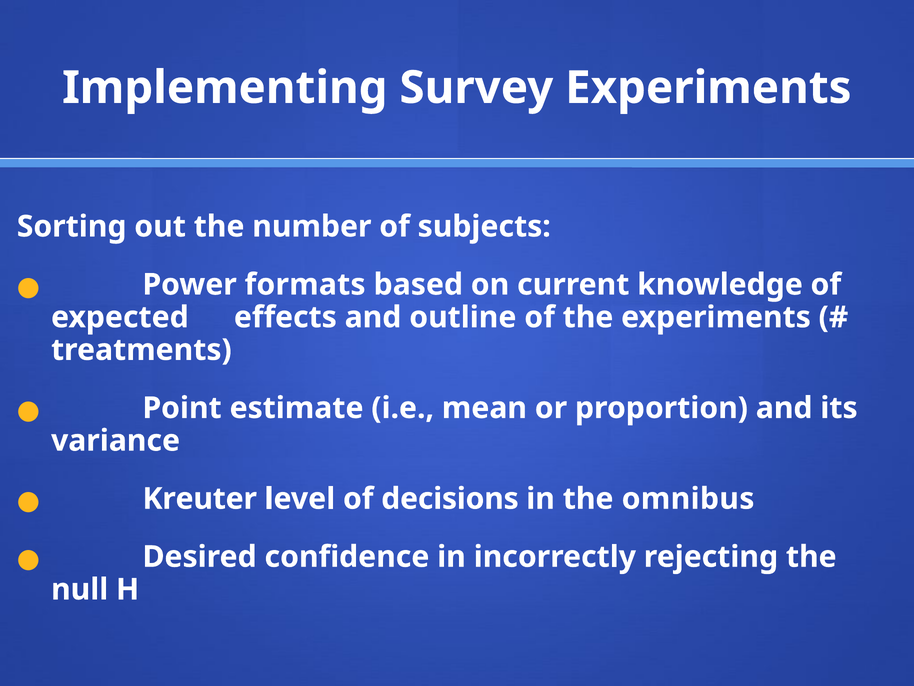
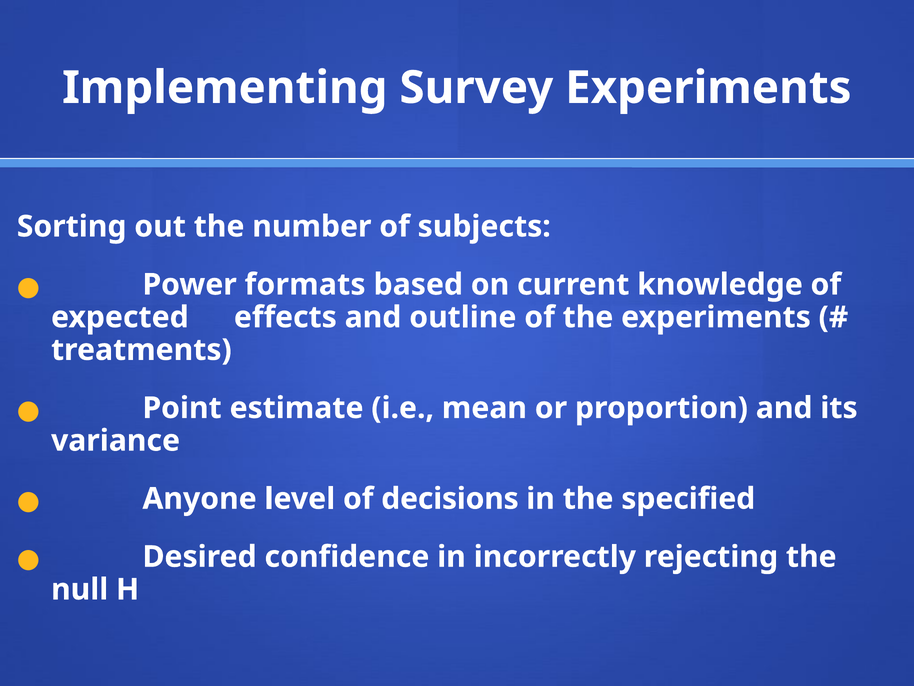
Kreuter at (200, 498): Kreuter -> Anyone
omnibus: omnibus -> specified
